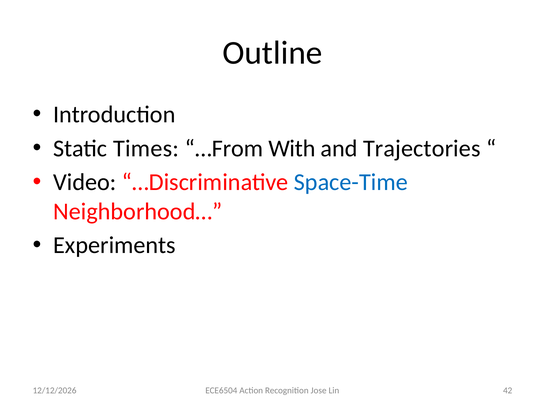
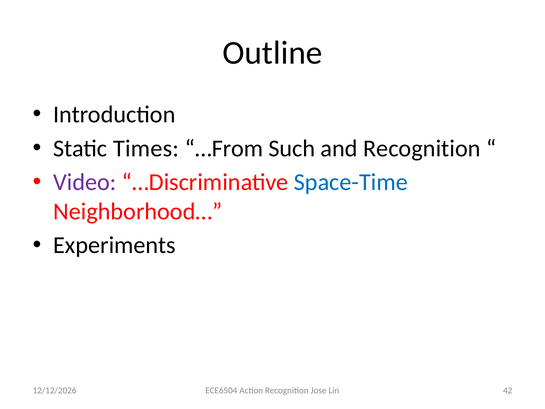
With: With -> Such
and Trajectories: Trajectories -> Recognition
Video colour: black -> purple
